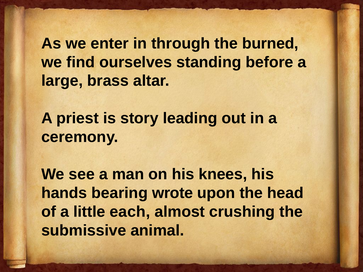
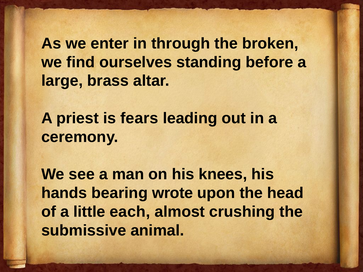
burned: burned -> broken
story: story -> fears
